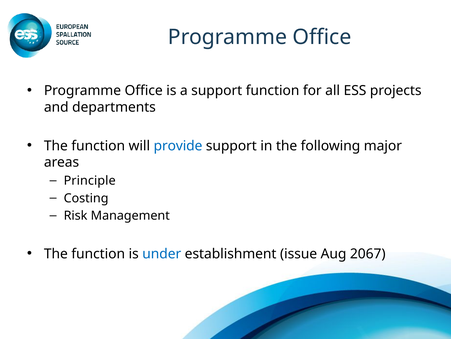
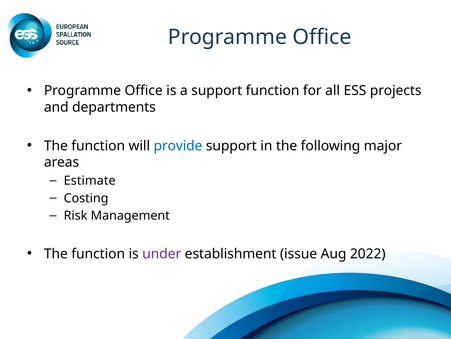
Principle: Principle -> Estimate
under colour: blue -> purple
2067: 2067 -> 2022
